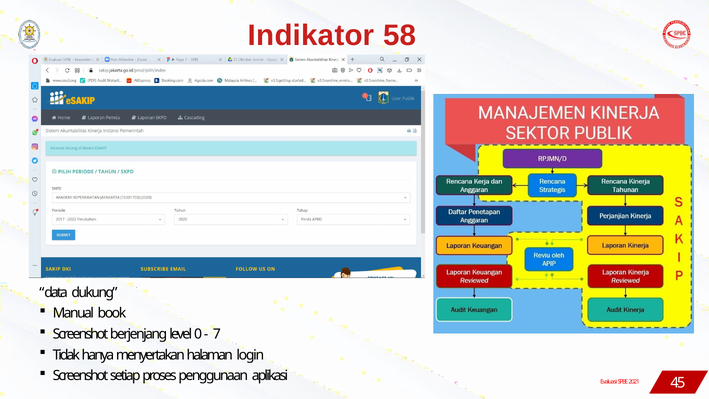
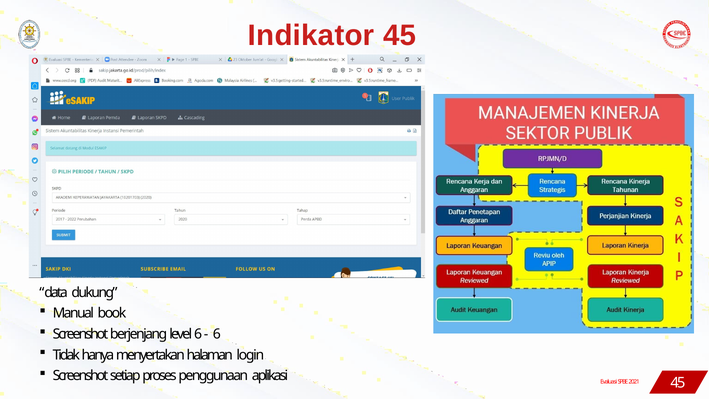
Indikator 58: 58 -> 45
level 0: 0 -> 6
7 at (217, 334): 7 -> 6
